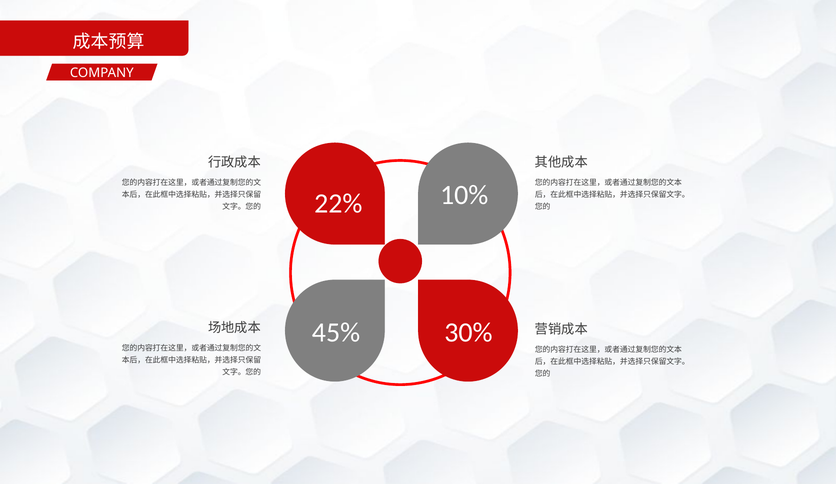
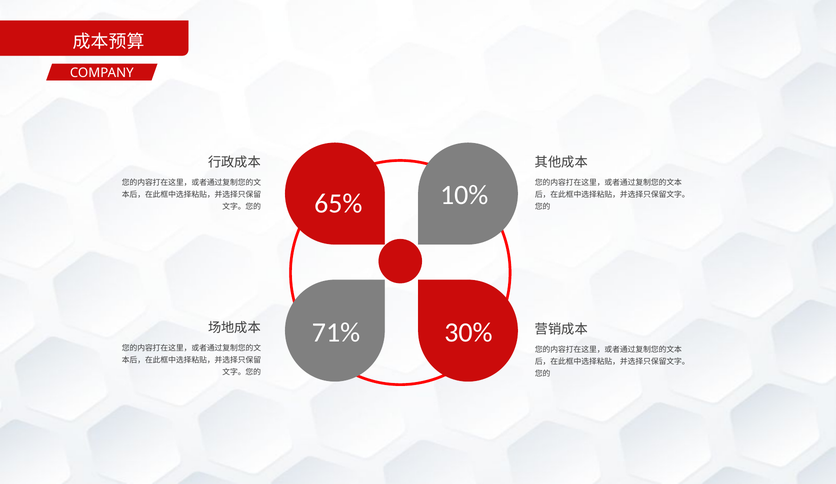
22%: 22% -> 65%
45%: 45% -> 71%
